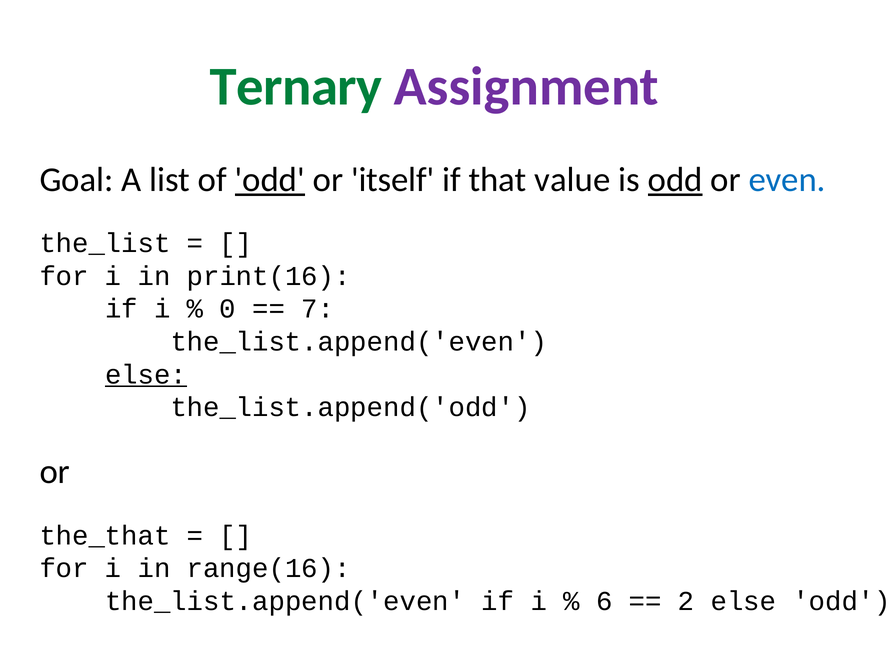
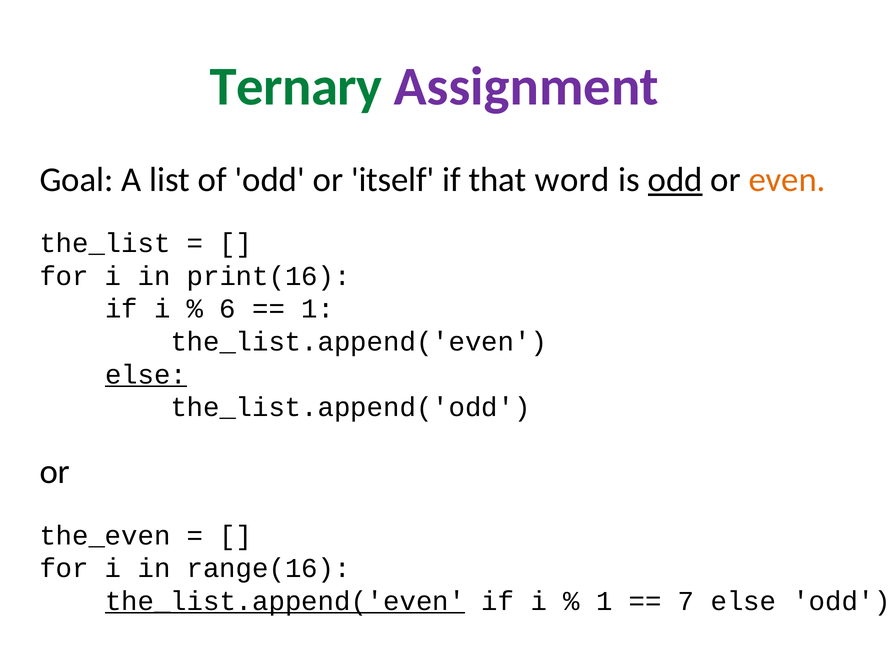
odd at (270, 180) underline: present -> none
value: value -> word
even colour: blue -> orange
0: 0 -> 6
7 at (318, 309): 7 -> 1
the_that: the_that -> the_even
the_list.append('even at (285, 601) underline: none -> present
6 at (604, 601): 6 -> 1
2: 2 -> 7
